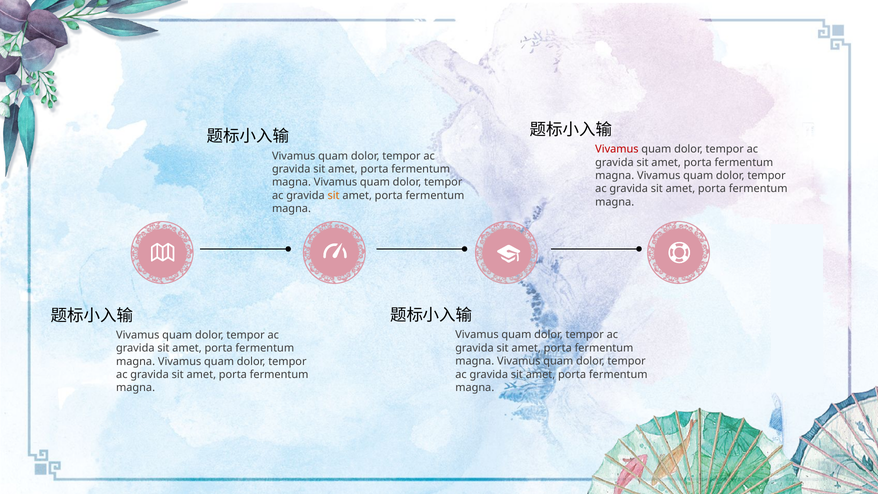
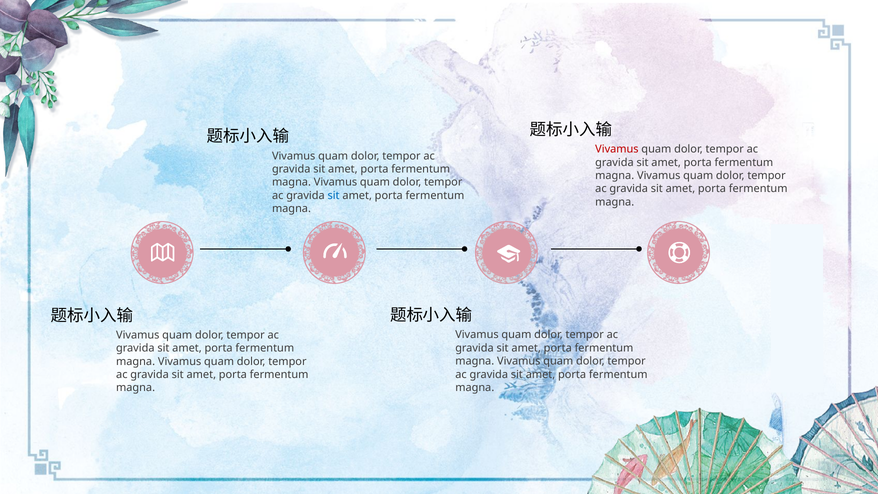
sit at (334, 195) colour: orange -> blue
